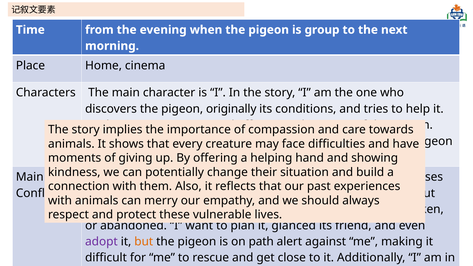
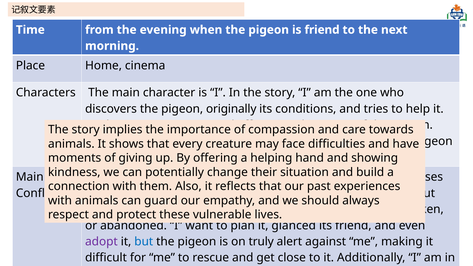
is group: group -> friend
merry: merry -> guard
but colour: orange -> blue
on path: path -> truly
